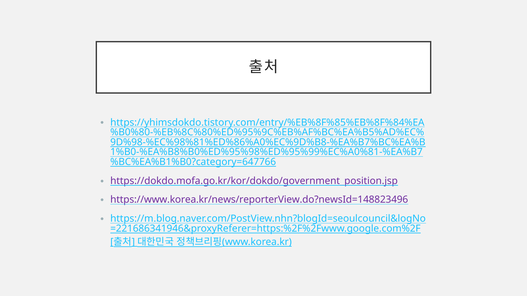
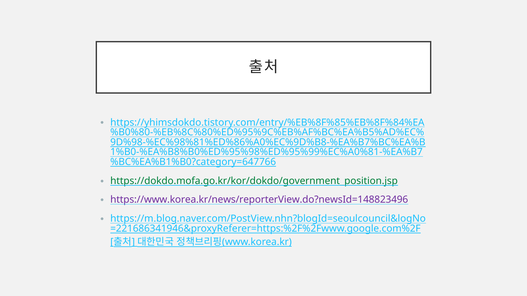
https://dokdo.mofa.go.kr/kor/dokdo/government_position.jsp colour: purple -> green
